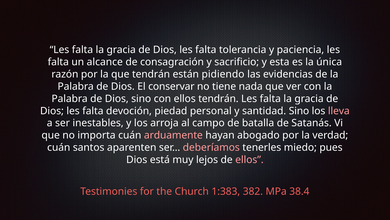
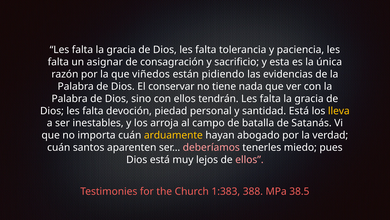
alcance: alcance -> asignar
que tendrán: tendrán -> viñedos
santidad Sino: Sino -> Está
lleva colour: pink -> yellow
arduamente colour: pink -> yellow
382: 382 -> 388
38.4: 38.4 -> 38.5
